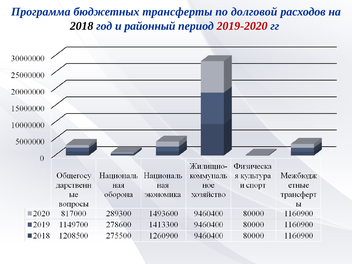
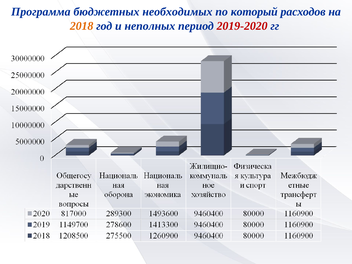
трансферты: трансферты -> необходимых
долговой: долговой -> который
2018 colour: black -> orange
районный: районный -> неполных
